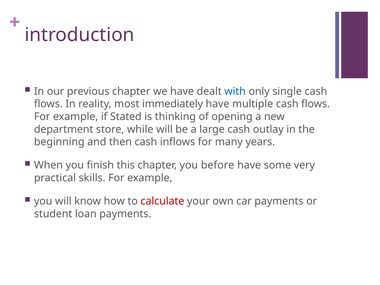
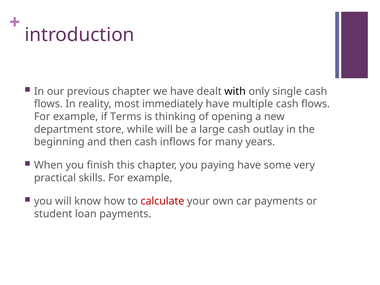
with colour: blue -> black
Stated: Stated -> Terms
before: before -> paying
